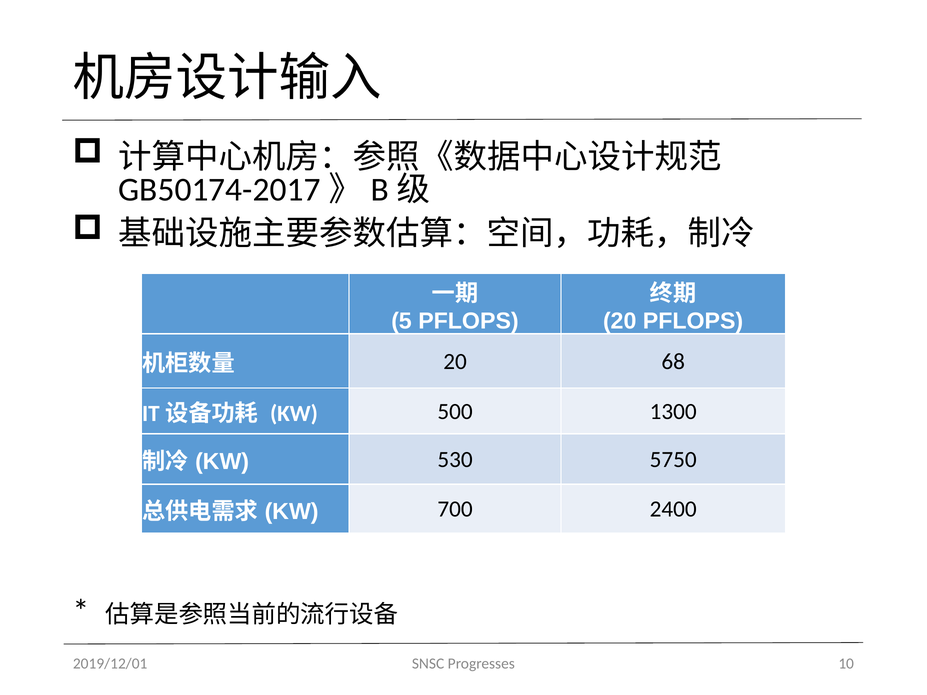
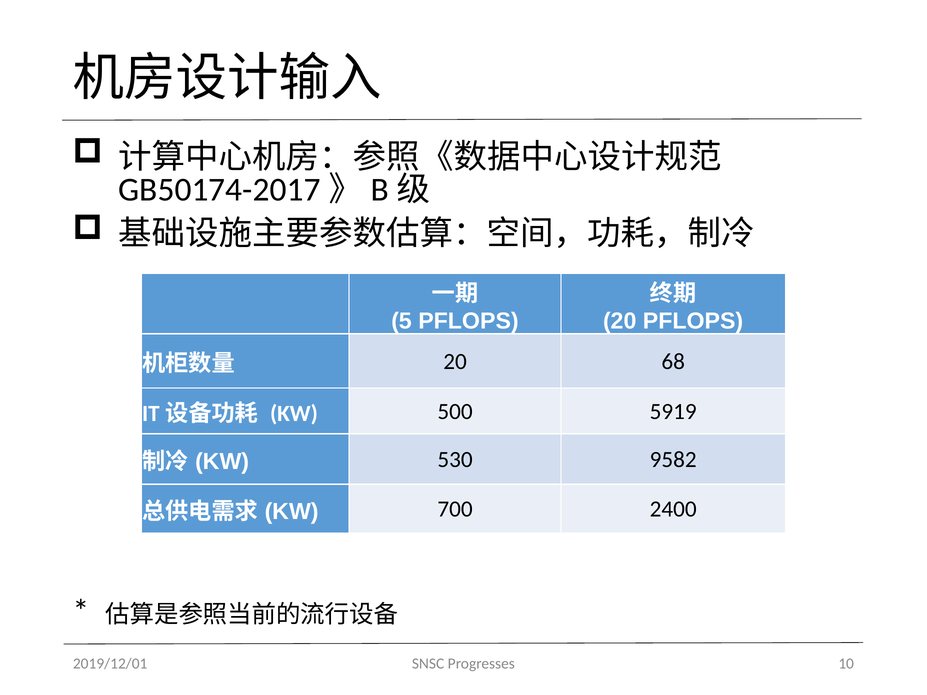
1300: 1300 -> 5919
5750: 5750 -> 9582
